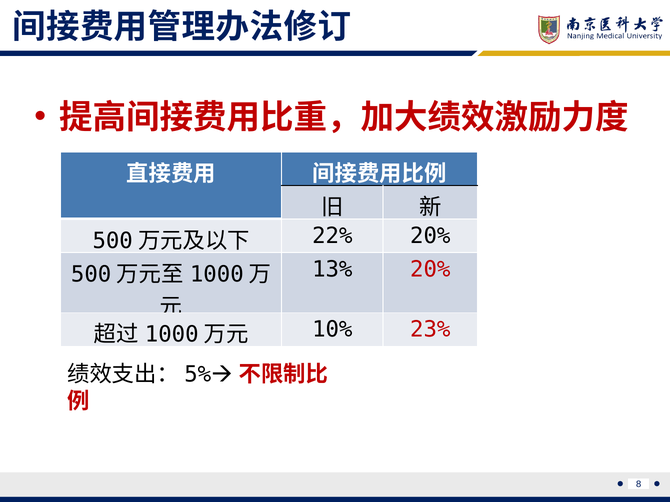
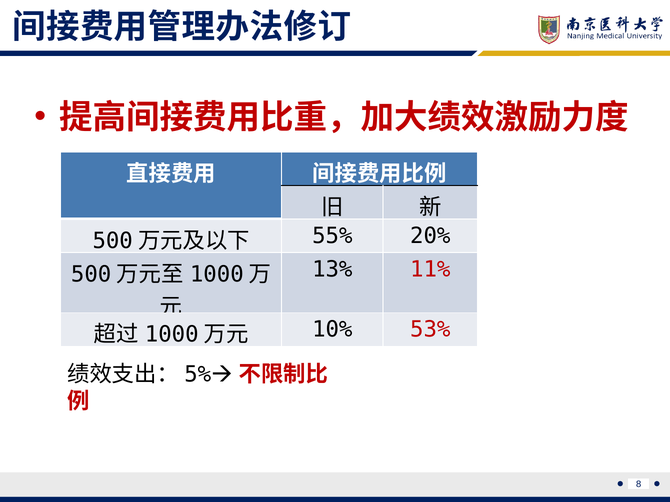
22%: 22% -> 55%
13% 20%: 20% -> 11%
23%: 23% -> 53%
